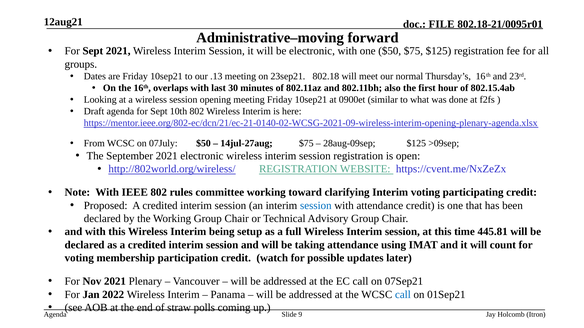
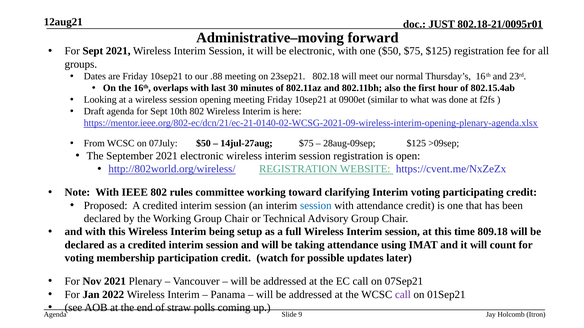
FILE: FILE -> JUST
.13: .13 -> .88
445.81: 445.81 -> 809.18
call at (403, 295) colour: blue -> purple
